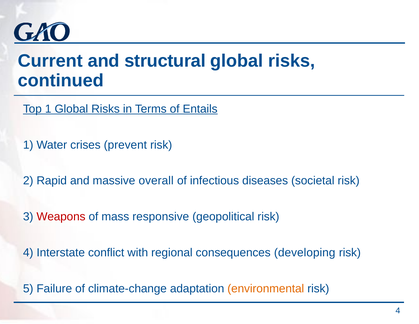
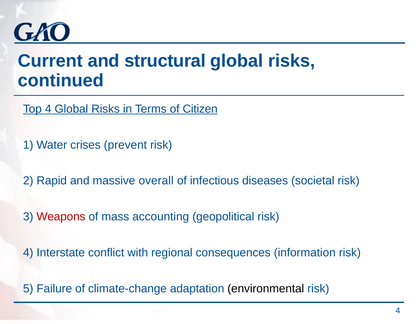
Top 1: 1 -> 4
Entails: Entails -> Citizen
responsive: responsive -> accounting
developing: developing -> information
environmental colour: orange -> black
